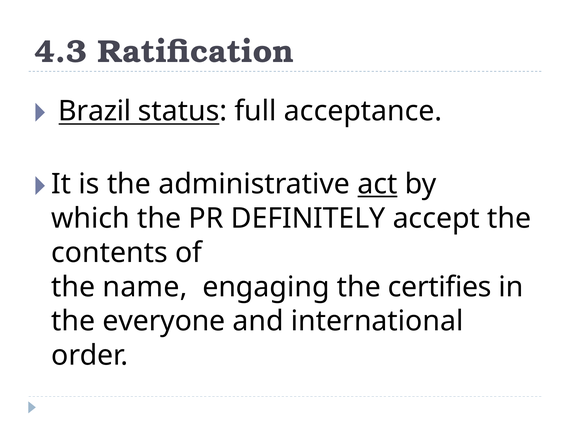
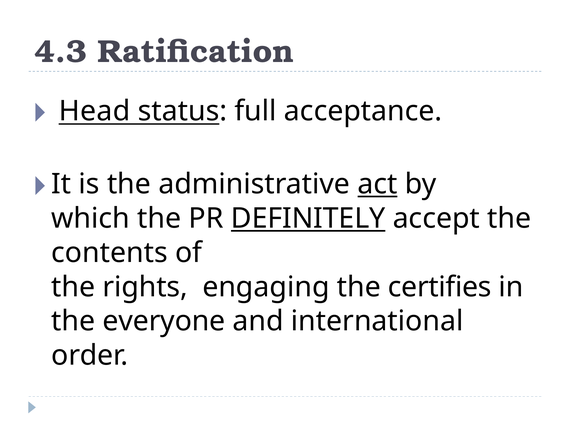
Brazil: Brazil -> Head
DEFINITELY underline: none -> present
name: name -> rights
